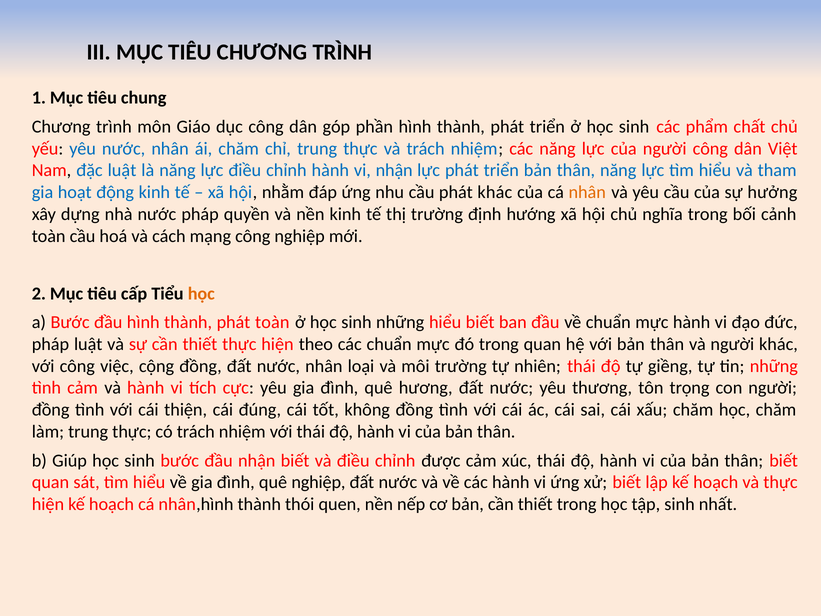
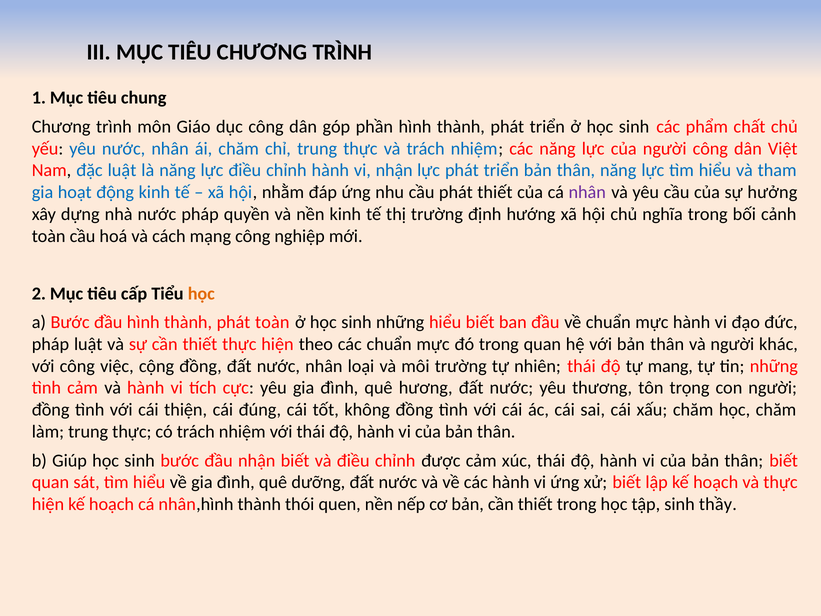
phát khác: khác -> thiết
nhân at (587, 192) colour: orange -> purple
giềng: giềng -> mang
quê nghiệp: nghiệp -> dưỡng
nhất: nhất -> thầy
